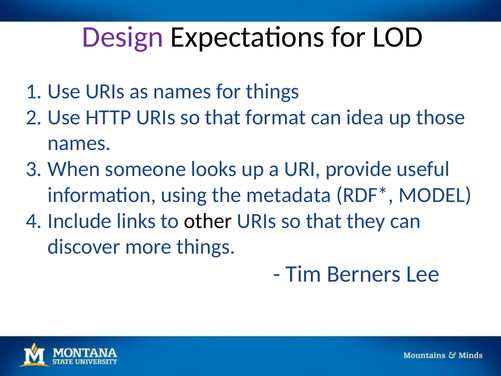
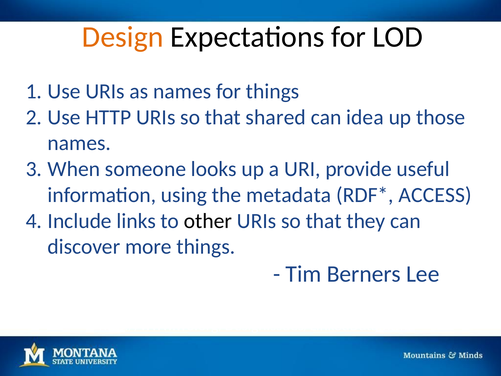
Design colour: purple -> orange
format: format -> shared
MODEL: MODEL -> ACCESS
